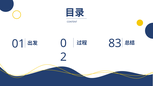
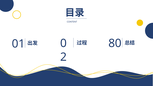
83: 83 -> 80
